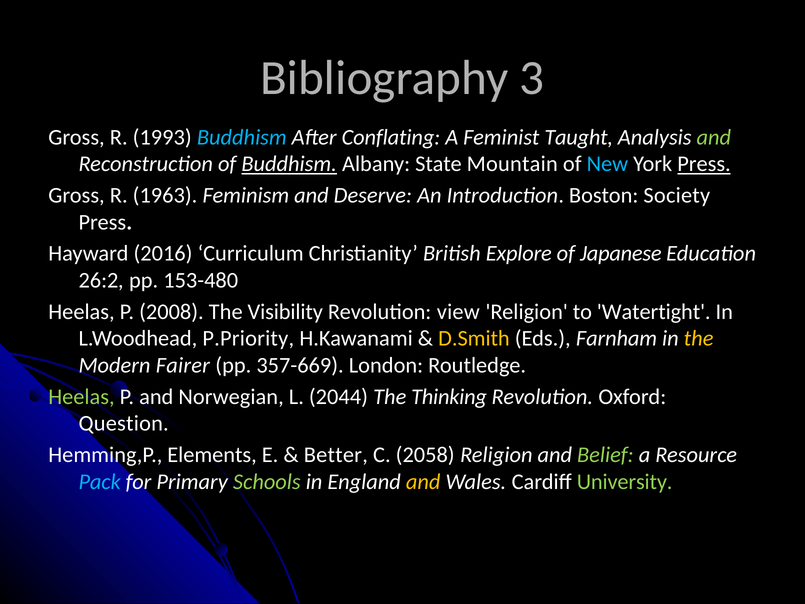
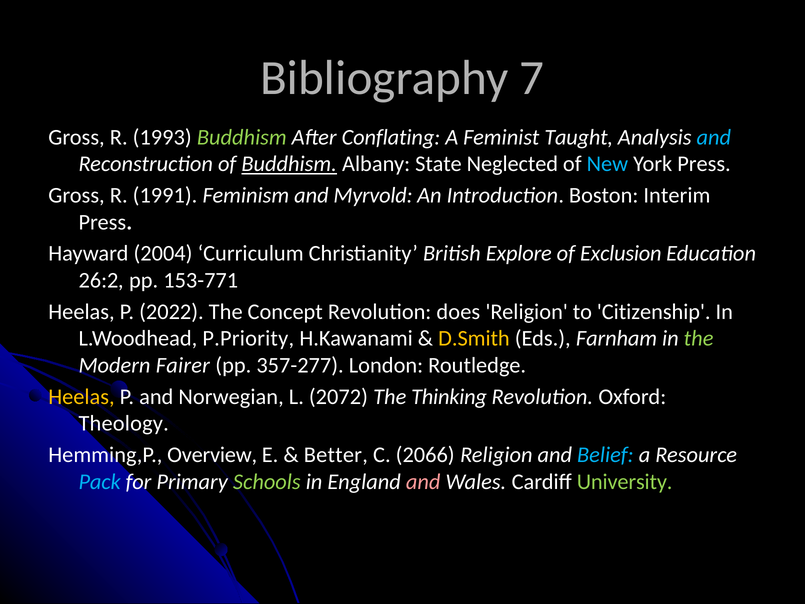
3: 3 -> 7
Buddhism at (242, 137) colour: light blue -> light green
and at (714, 137) colour: light green -> light blue
Mountain: Mountain -> Neglected
Press at (704, 164) underline: present -> none
1963: 1963 -> 1991
Deserve: Deserve -> Myrvold
Society: Society -> Interim
2016: 2016 -> 2004
Japanese: Japanese -> Exclusion
153-480: 153-480 -> 153-771
2008: 2008 -> 2022
Visibility: Visibility -> Concept
view: view -> does
Watertight: Watertight -> Citizenship
the at (699, 338) colour: yellow -> light green
357-669: 357-669 -> 357-277
Heelas at (81, 397) colour: light green -> yellow
2044: 2044 -> 2072
Question: Question -> Theology
Elements: Elements -> Overview
2058: 2058 -> 2066
Belief colour: light green -> light blue
and at (423, 482) colour: yellow -> pink
